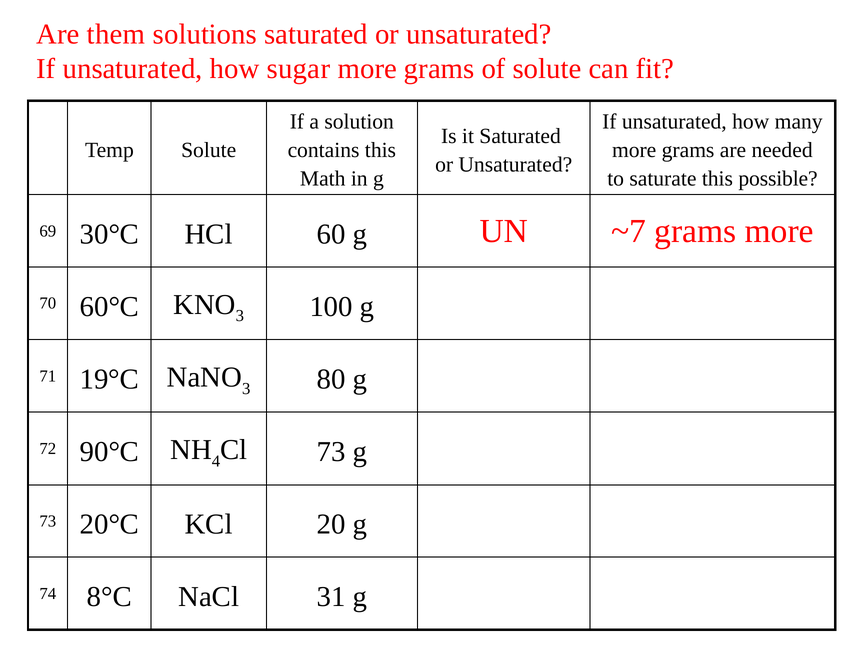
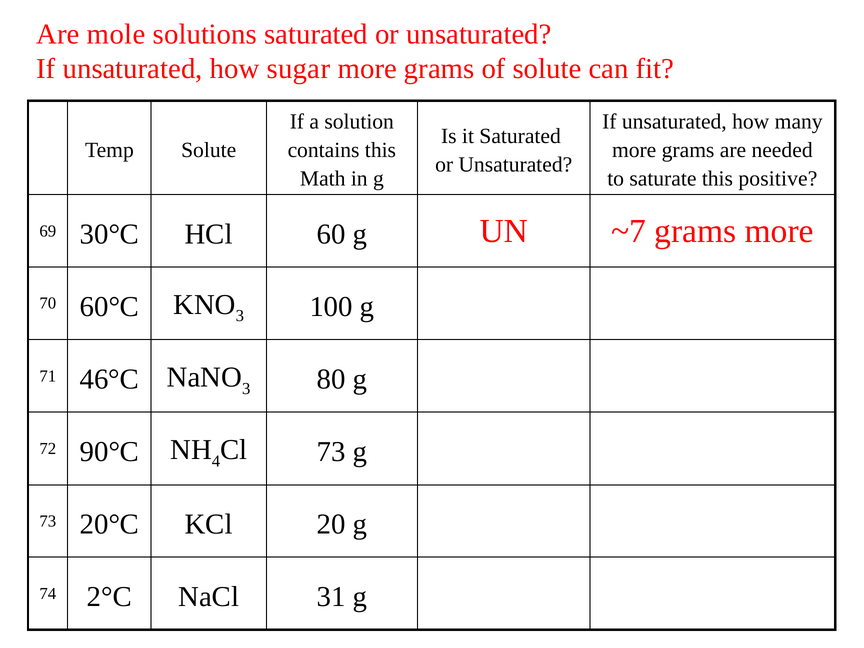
them: them -> mole
possible: possible -> positive
19°C: 19°C -> 46°C
8°C: 8°C -> 2°C
